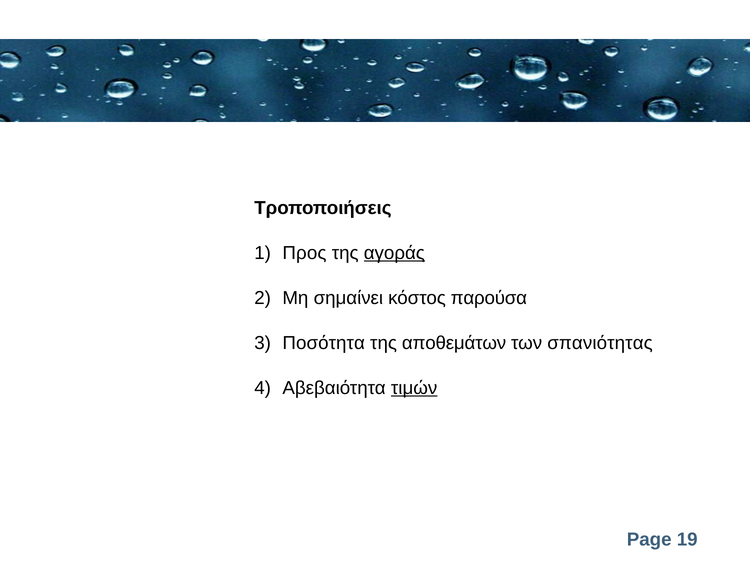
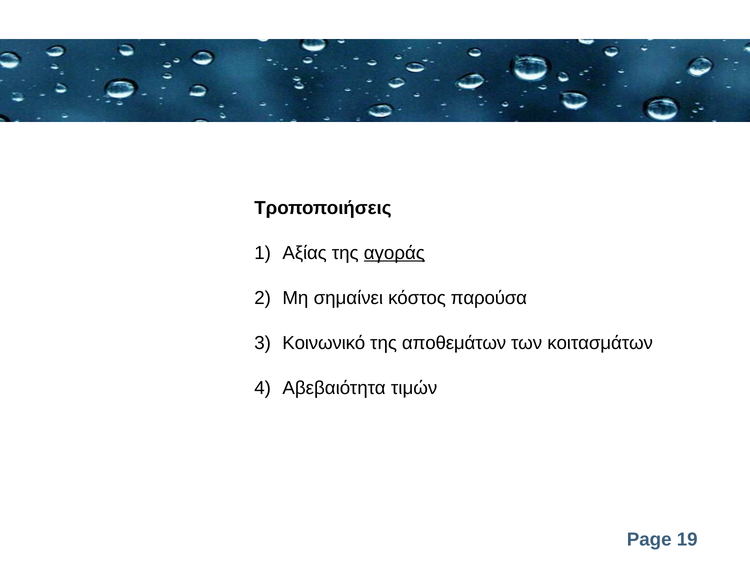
Προς: Προς -> Αξίας
Ποσότητα: Ποσότητα -> Κοινωνικό
σπανιότητας: σπανιότητας -> κοιτασμάτων
τιμών underline: present -> none
